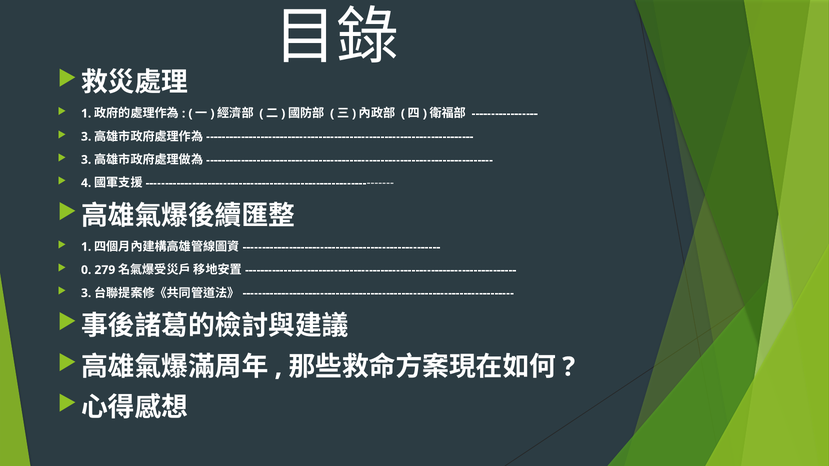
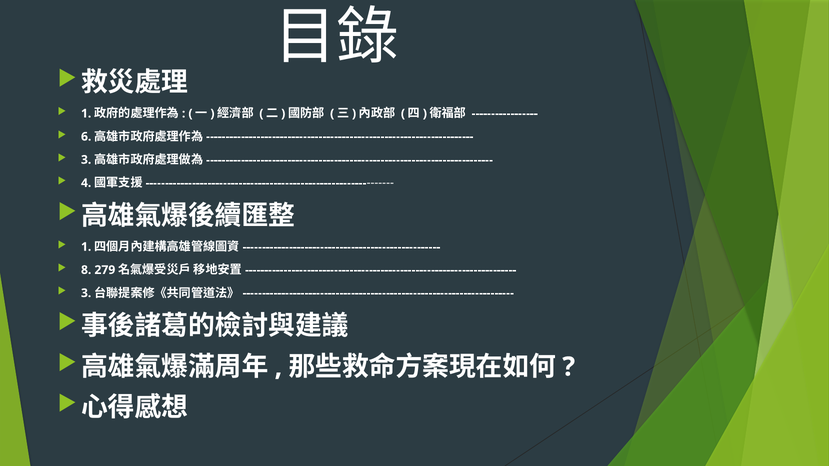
3 at (86, 137): 3 -> 6
0: 0 -> 8
